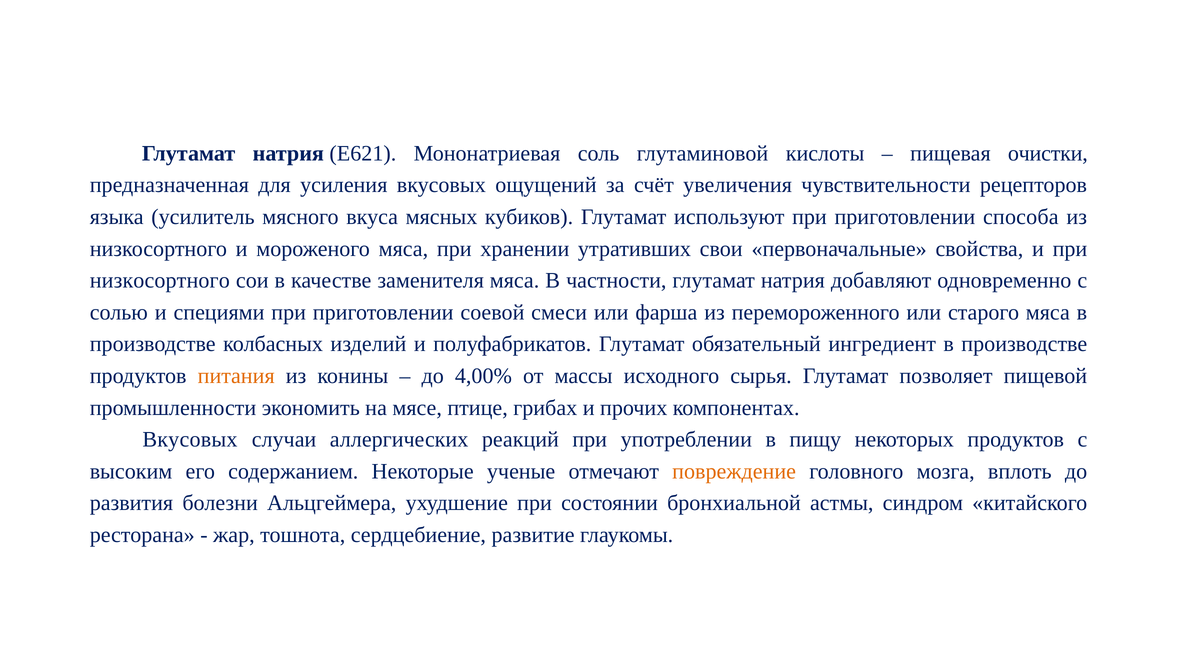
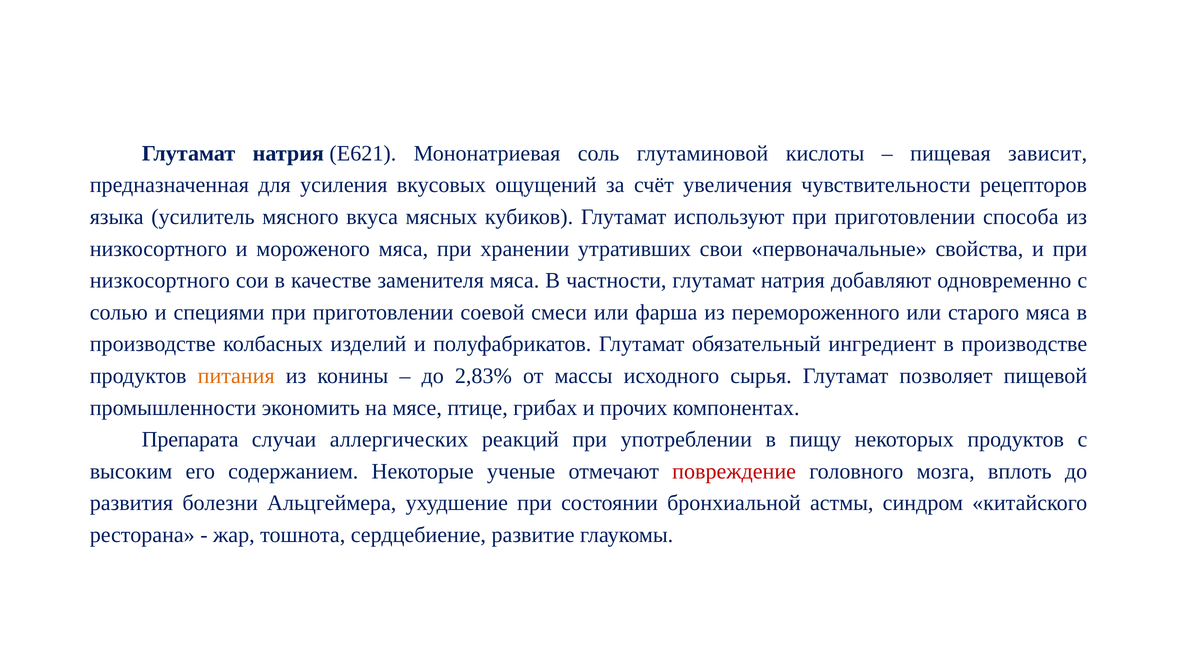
очистки: очистки -> зависит
4,00%: 4,00% -> 2,83%
Вкусовых at (190, 439): Вкусовых -> Препарата
повреждение colour: orange -> red
